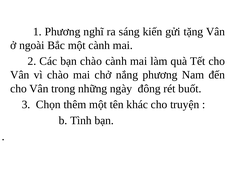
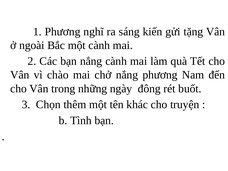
bạn chào: chào -> nắng
